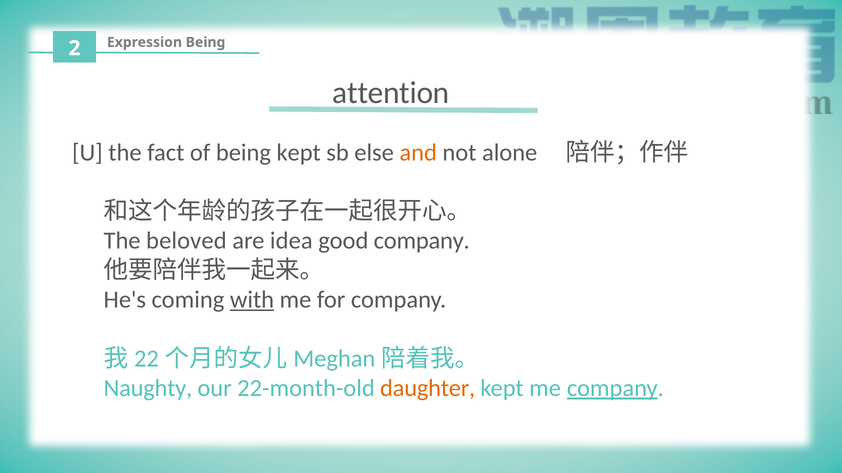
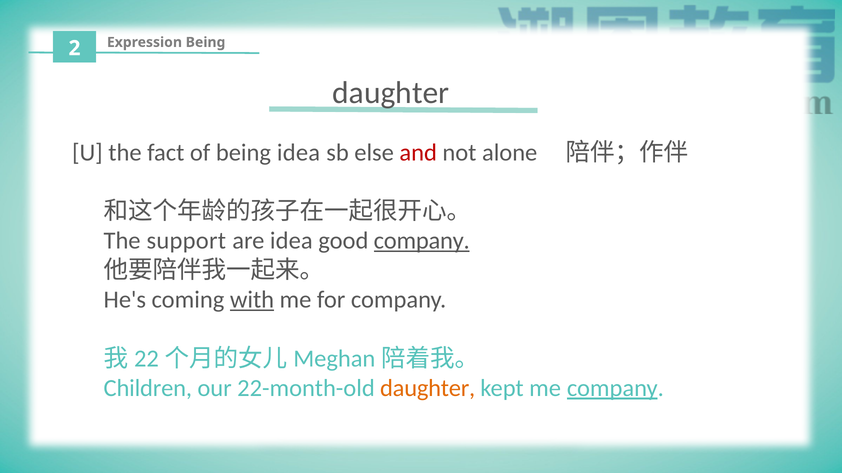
attention at (391, 93): attention -> daughter
being kept: kept -> idea
and colour: orange -> red
beloved: beloved -> support
company at (422, 241) underline: none -> present
Naughty: Naughty -> Children
